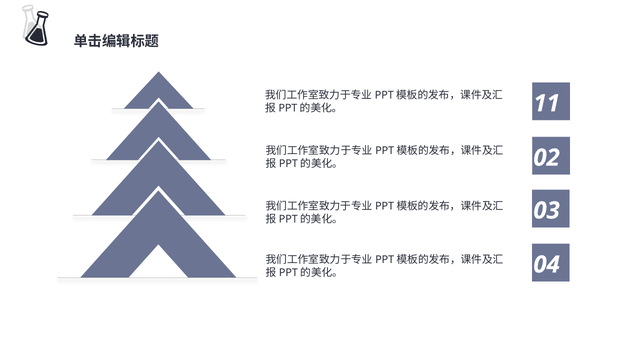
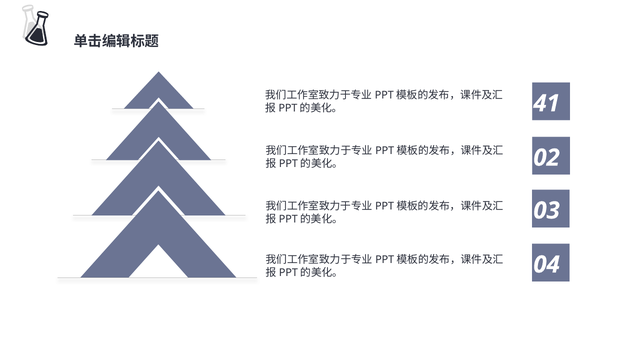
11: 11 -> 41
